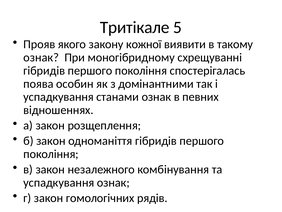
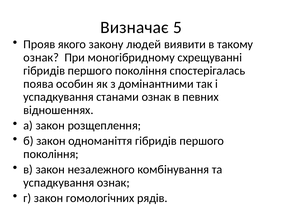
Тритікале: Тритікале -> Визначає
кожної: кожної -> людей
